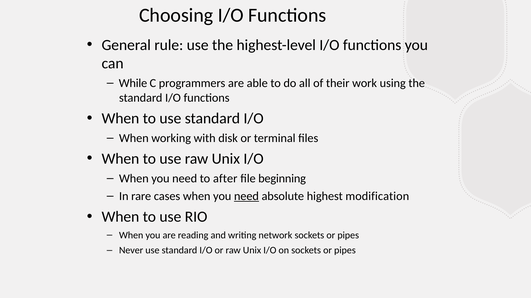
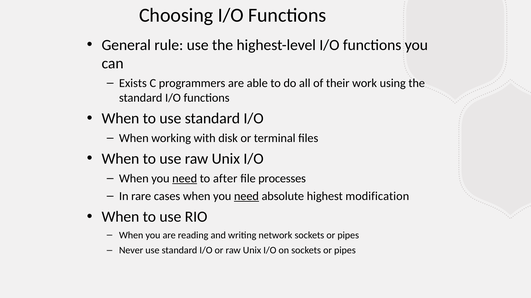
While: While -> Exists
need at (185, 179) underline: none -> present
beginning: beginning -> processes
